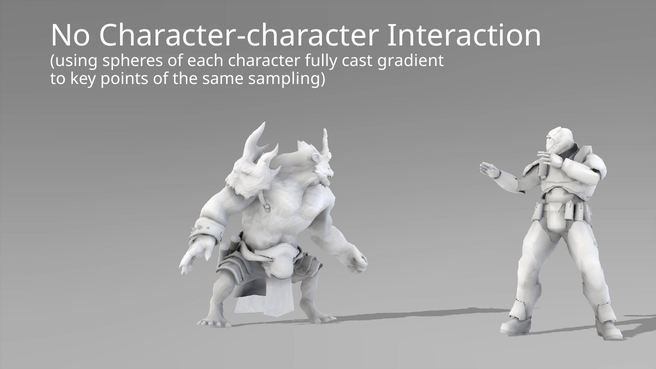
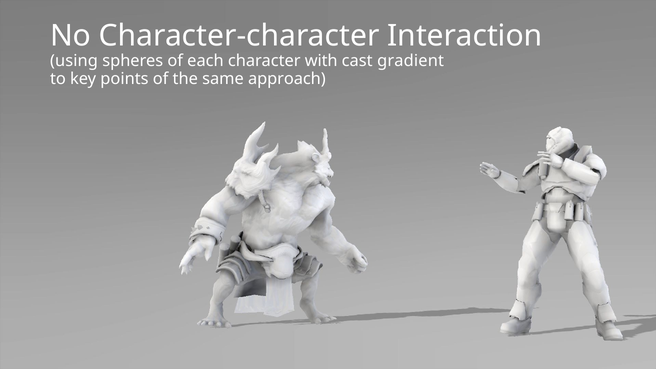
fully: fully -> with
sampling: sampling -> approach
